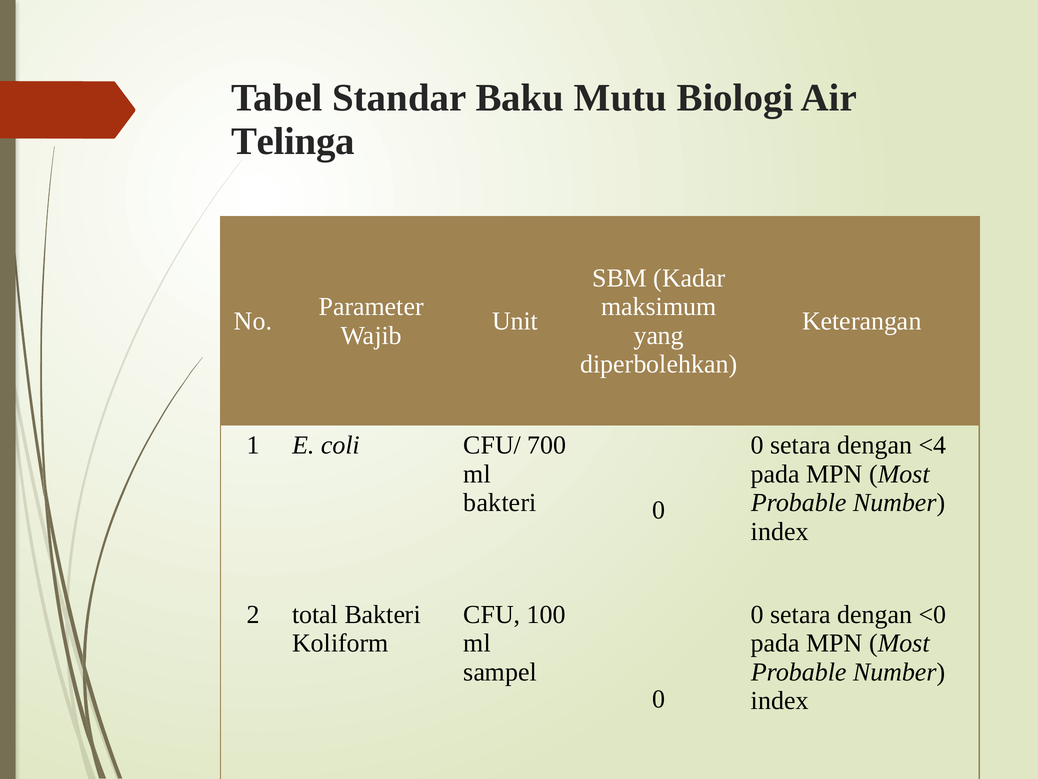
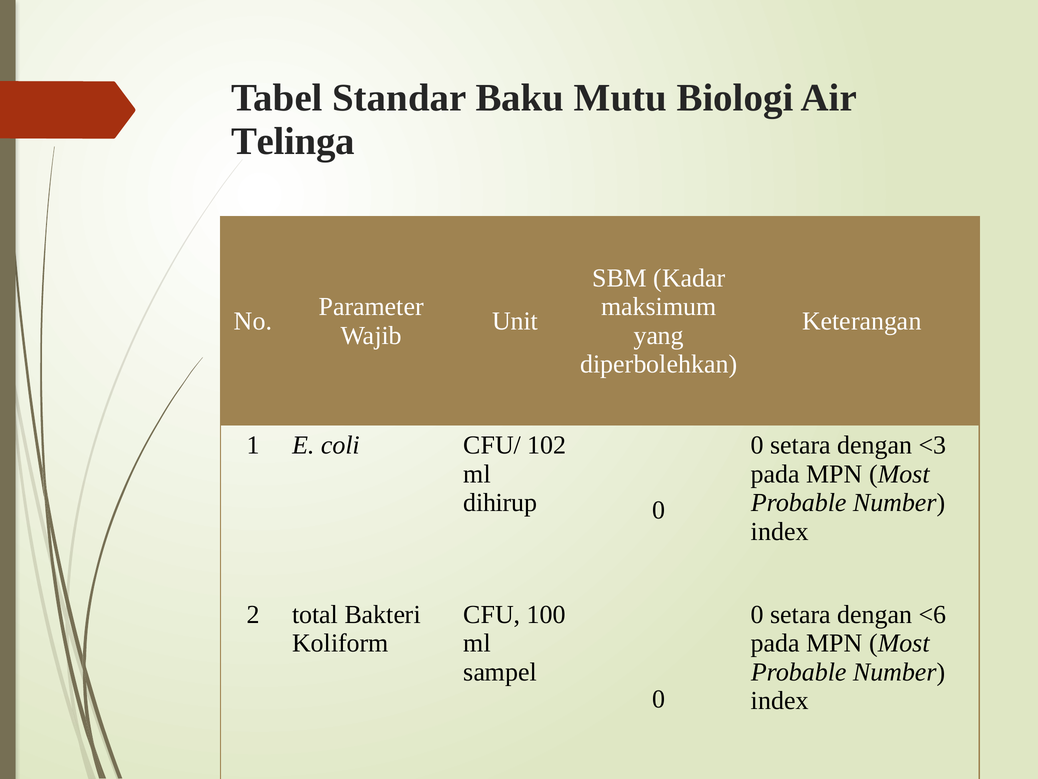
700: 700 -> 102
<4: <4 -> <3
bakteri at (500, 502): bakteri -> dihirup
<0: <0 -> <6
